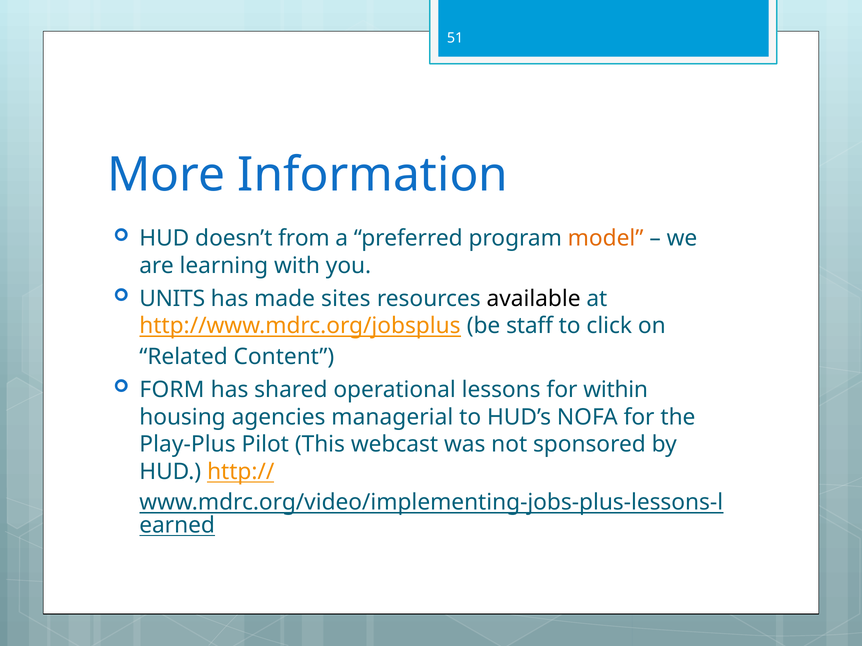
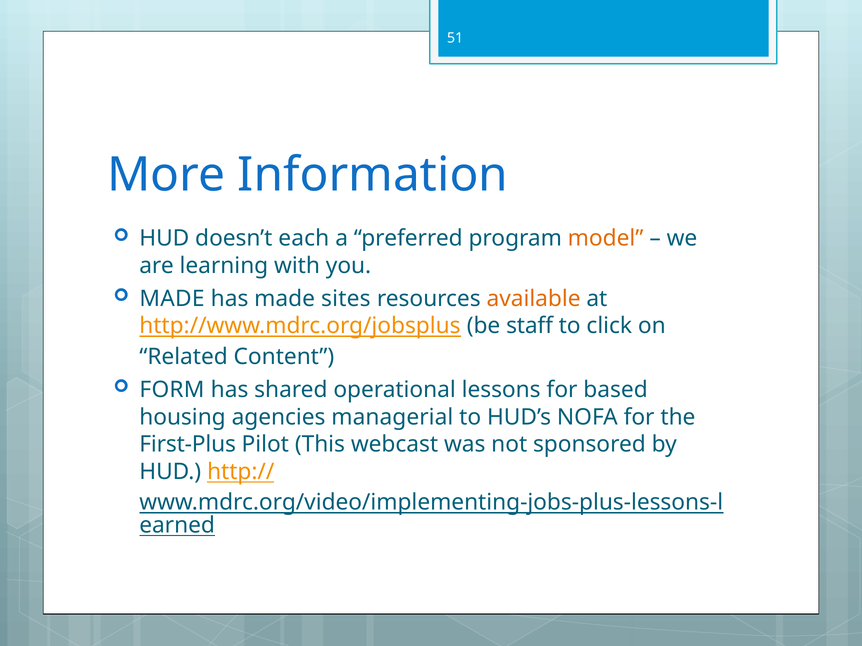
from: from -> each
UNITS at (172, 299): UNITS -> MADE
available colour: black -> orange
within: within -> based
Play-Plus: Play-Plus -> First-Plus
